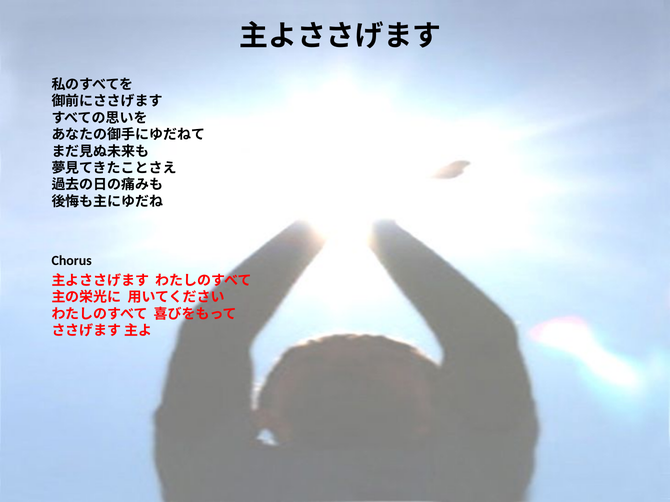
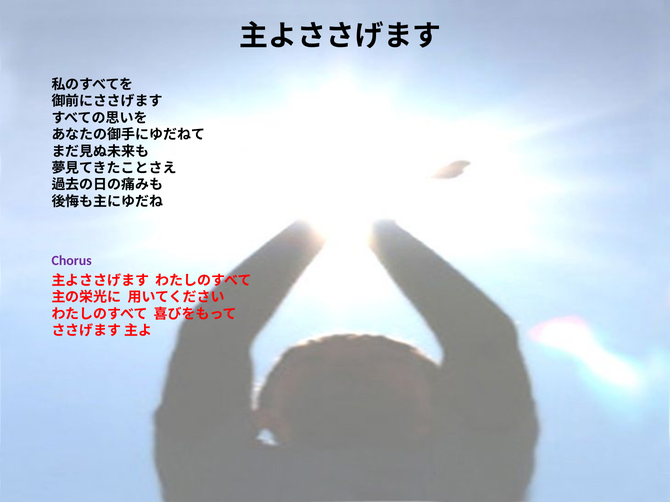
Chorus colour: black -> purple
